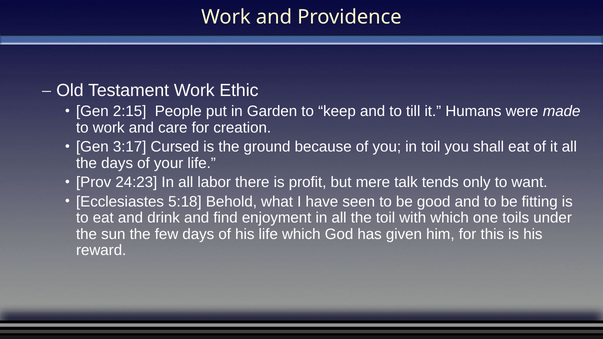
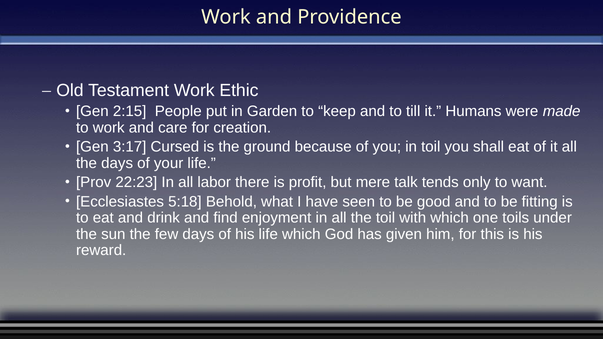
24:23: 24:23 -> 22:23
